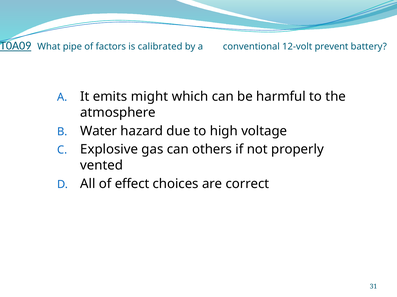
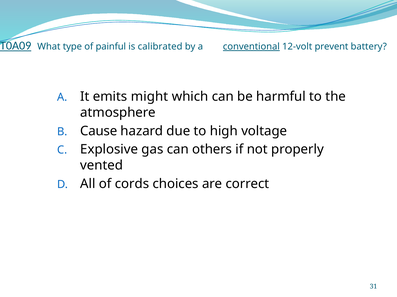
pipe: pipe -> type
factors: factors -> painful
conventional underline: none -> present
Water: Water -> Cause
effect: effect -> cords
